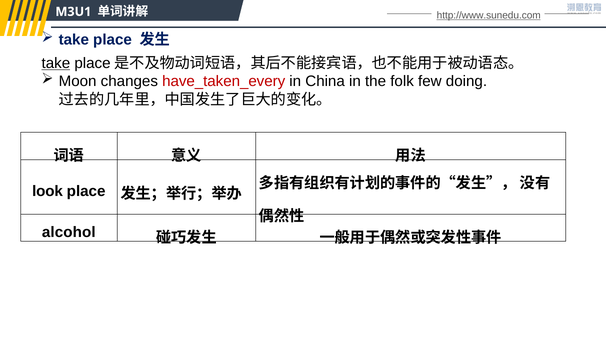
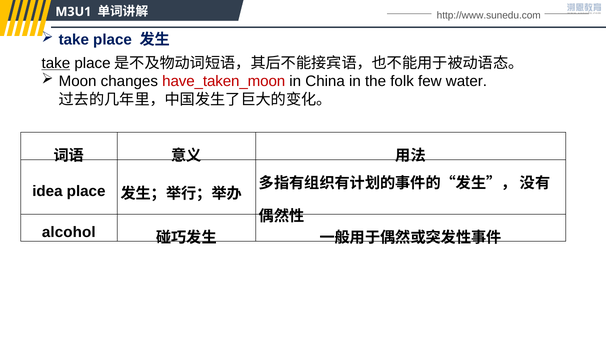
http://www.sunedu.com underline: present -> none
have_taken_every: have_taken_every -> have_taken_moon
doing: doing -> water
look: look -> idea
